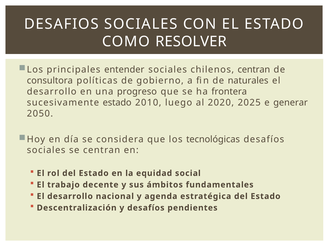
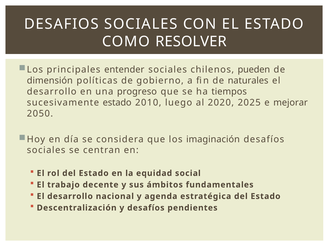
chilenos centran: centran -> pueden
consultora: consultora -> dimensión
frontera: frontera -> tiempos
generar: generar -> mejorar
tecnológicas: tecnológicas -> imaginación
